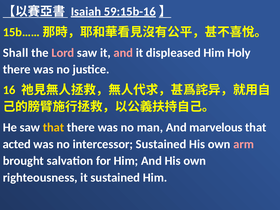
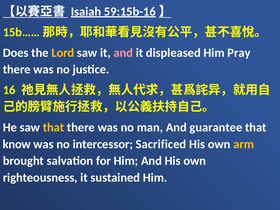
Shall: Shall -> Does
Lord colour: pink -> yellow
Holy: Holy -> Pray
marvelous: marvelous -> guarantee
acted: acted -> know
intercessor Sustained: Sustained -> Sacrificed
arm colour: pink -> yellow
